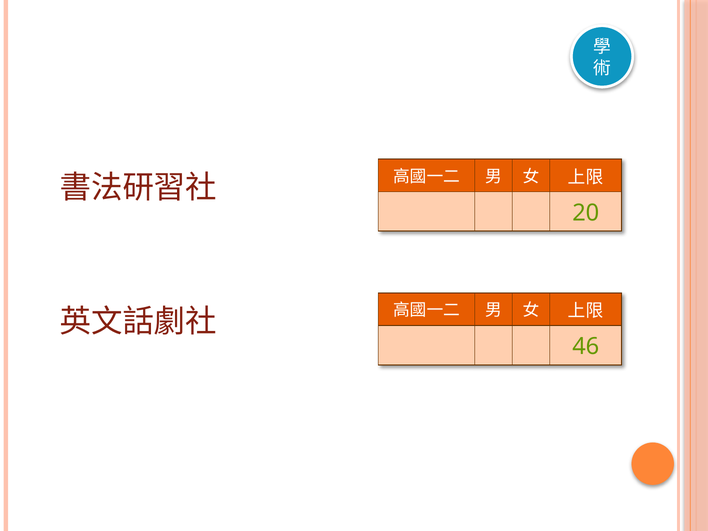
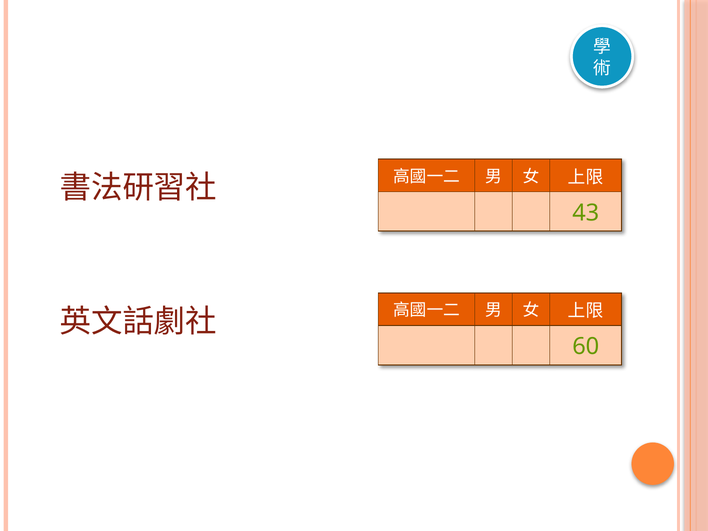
20: 20 -> 43
46: 46 -> 60
